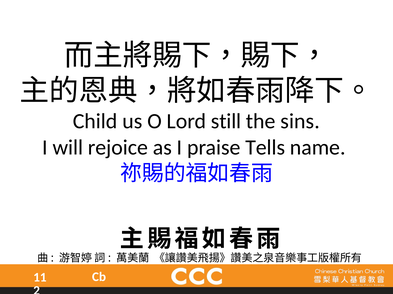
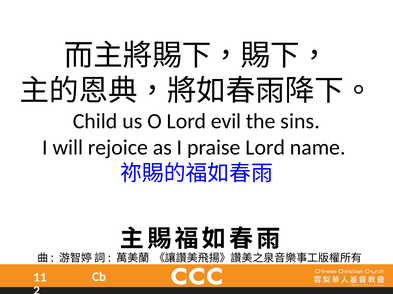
still: still -> evil
praise Tells: Tells -> Lord
